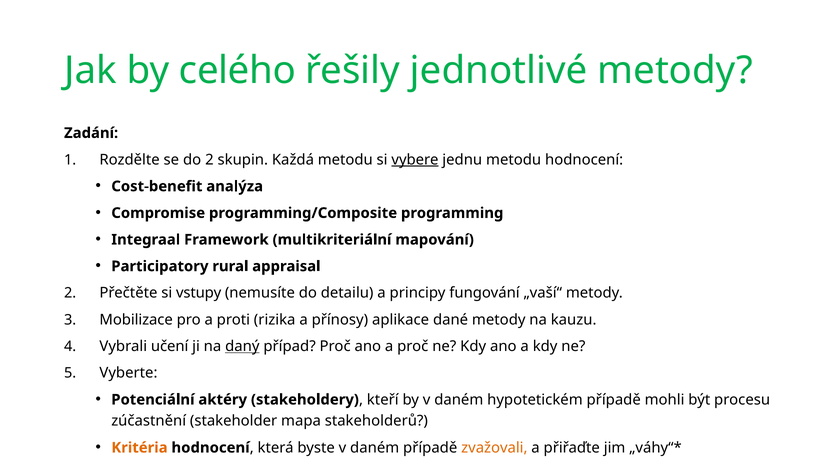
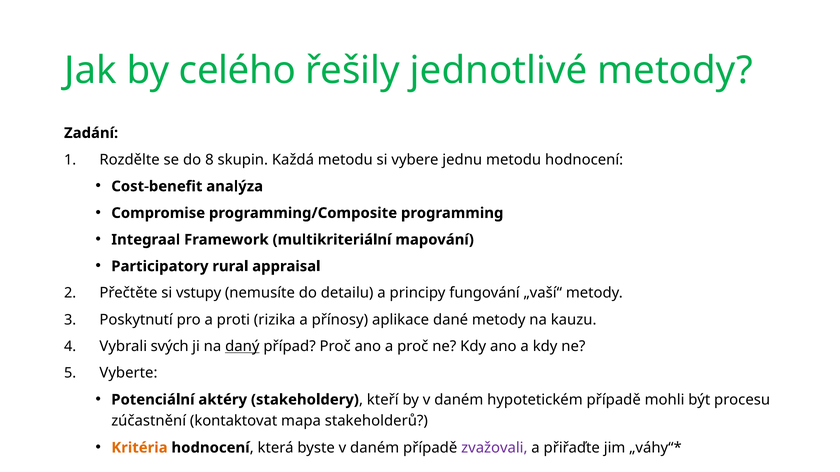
do 2: 2 -> 8
vybere underline: present -> none
Mobilizace: Mobilizace -> Poskytnutí
učení: učení -> svých
stakeholder: stakeholder -> kontaktovat
zvažovali colour: orange -> purple
